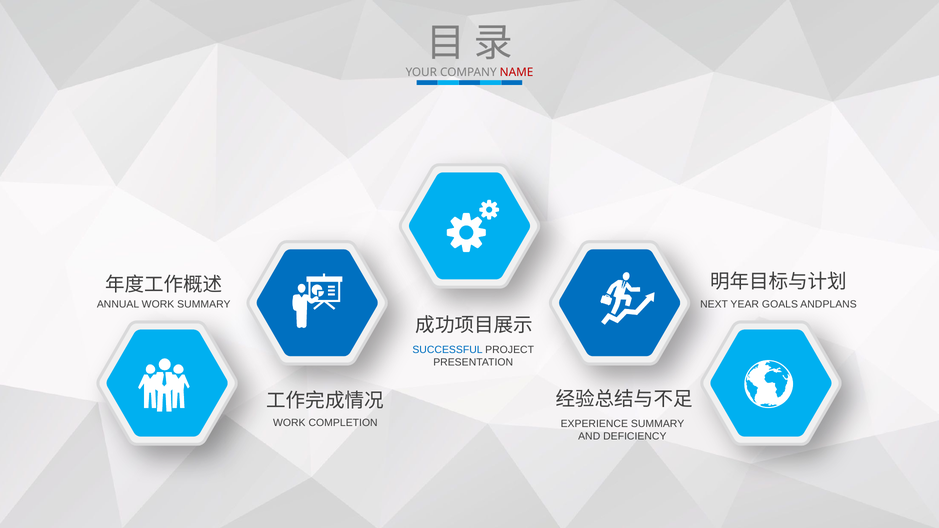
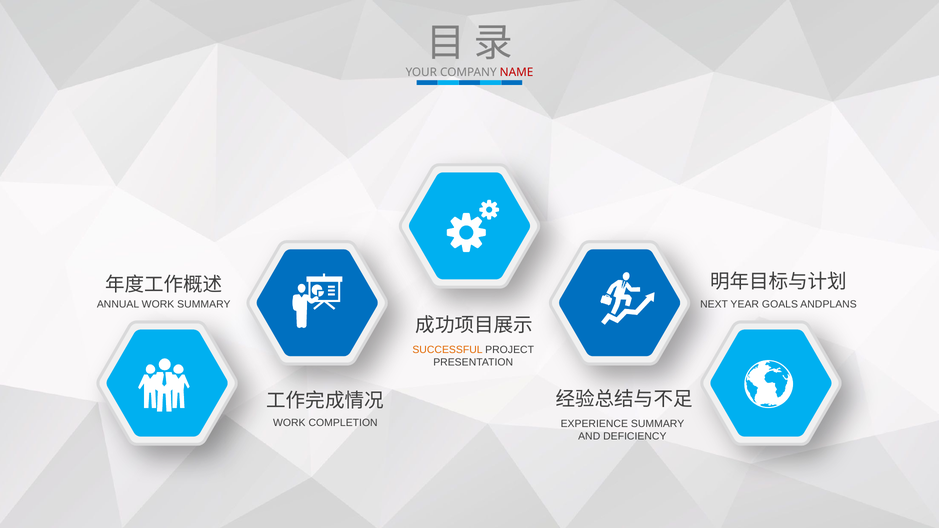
SUCCESSFUL colour: blue -> orange
